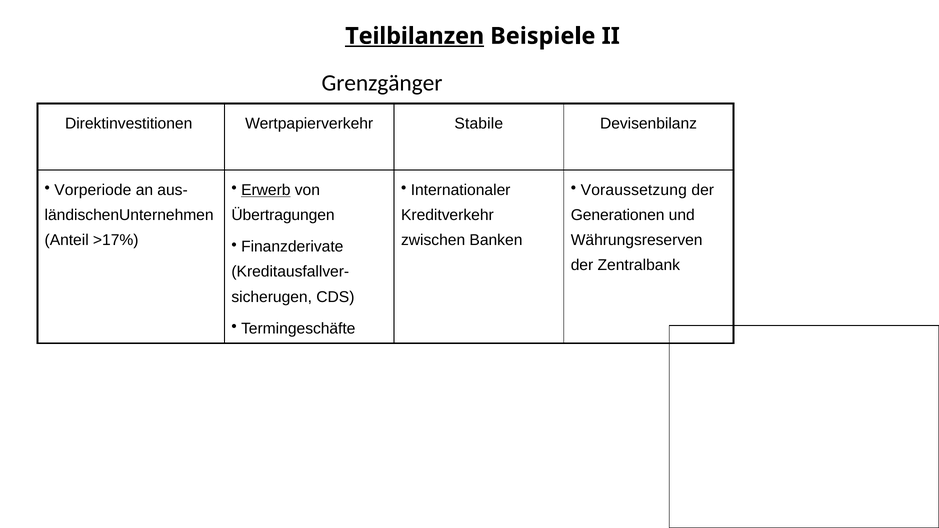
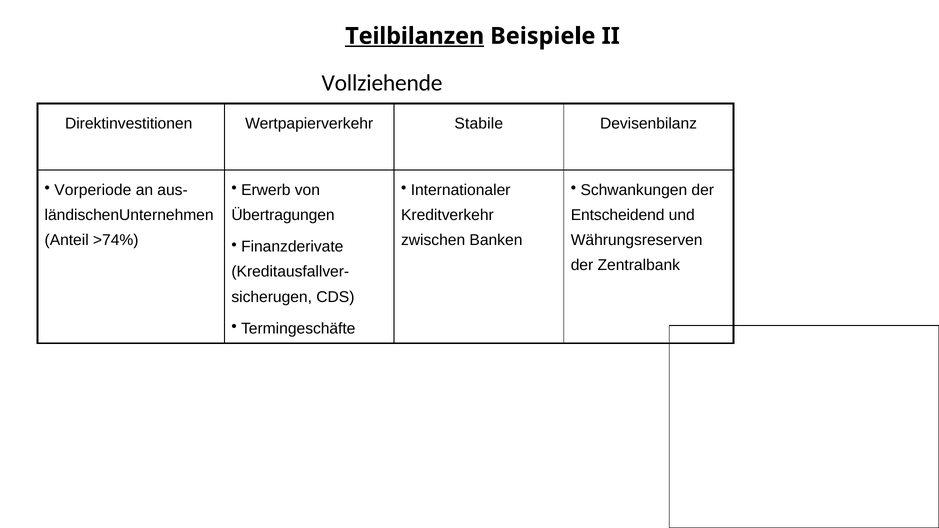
Grenzgänger: Grenzgänger -> Vollziehende
Erwerb underline: present -> none
Voraussetzung: Voraussetzung -> Schwankungen
Generationen: Generationen -> Entscheidend
>17%: >17% -> >74%
